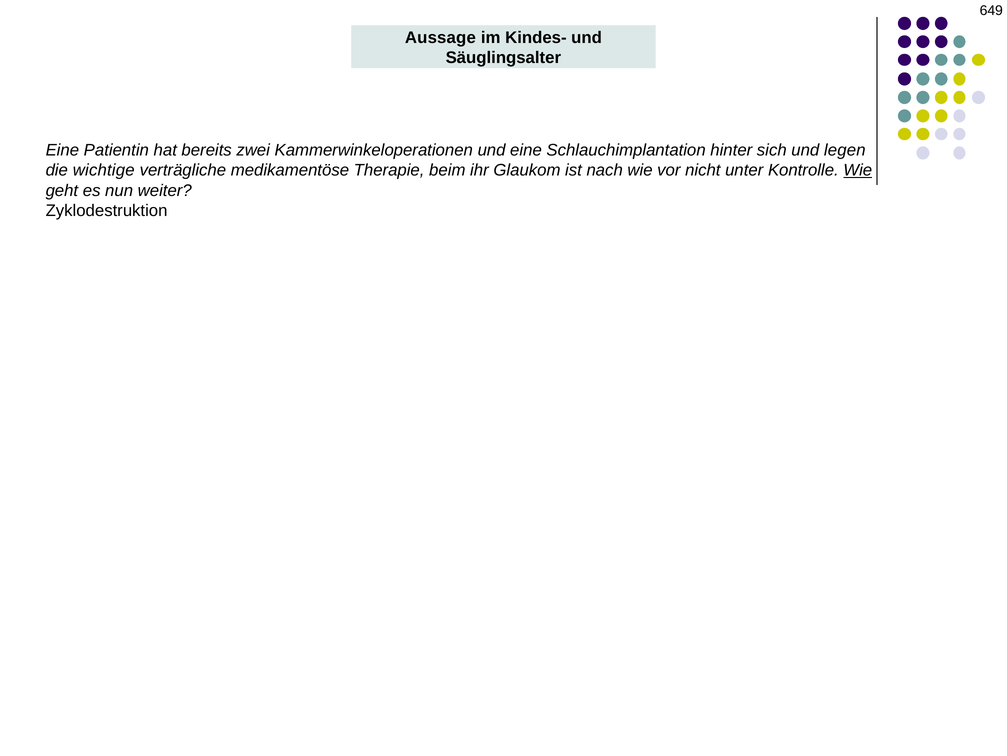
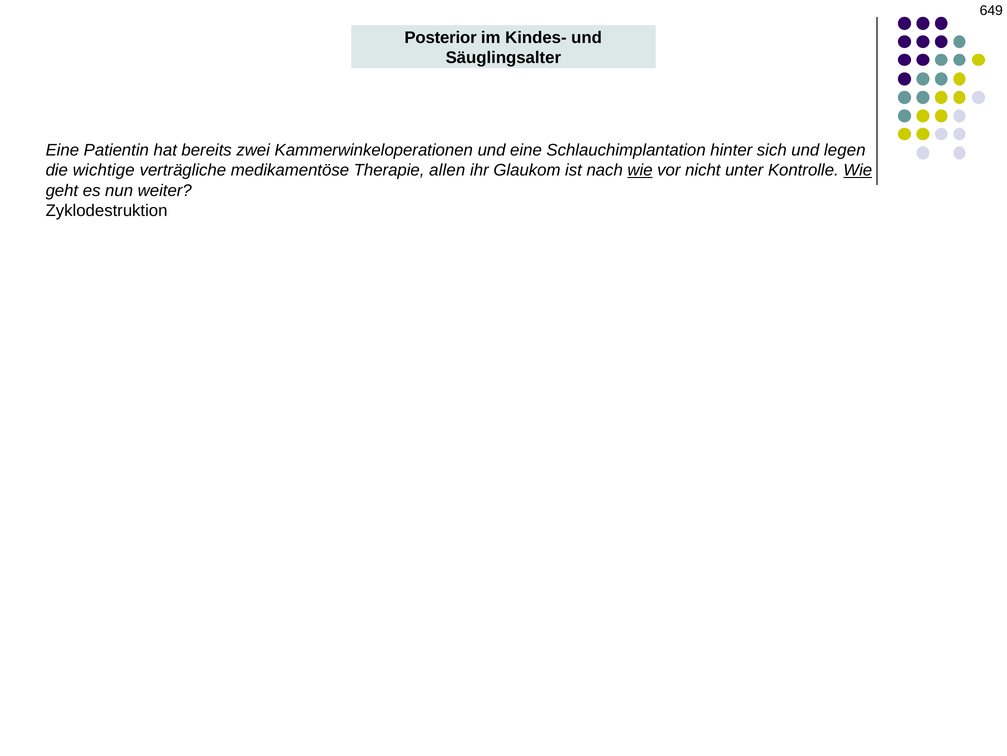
Aussage: Aussage -> Posterior
beim: beim -> allen
wie at (640, 170) underline: none -> present
